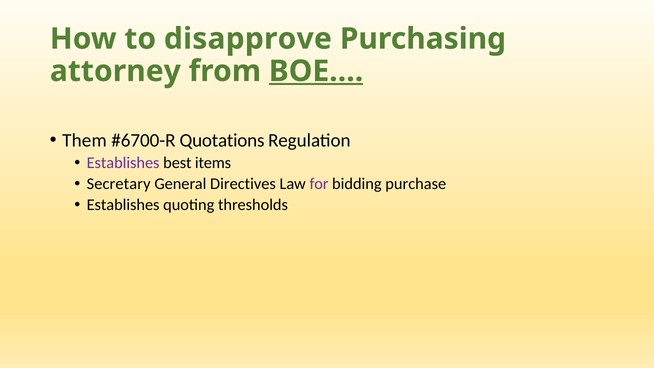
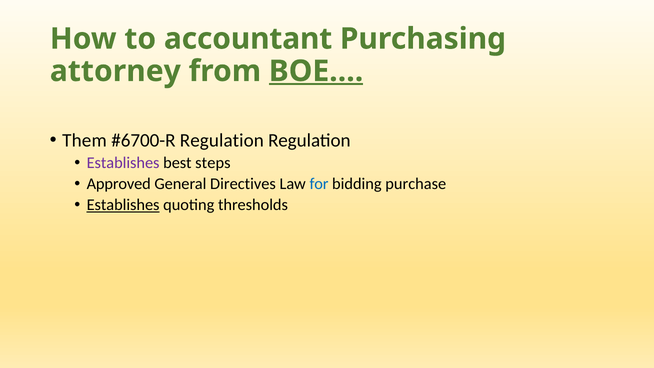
disapprove: disapprove -> accountant
Quotations at (222, 140): Quotations -> Regulation
items: items -> steps
Secretary: Secretary -> Approved
for colour: purple -> blue
Establishes at (123, 205) underline: none -> present
